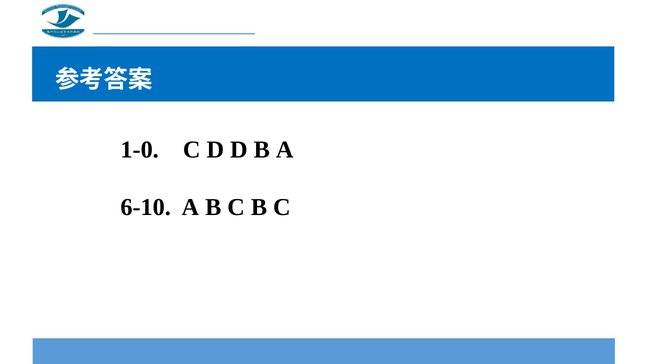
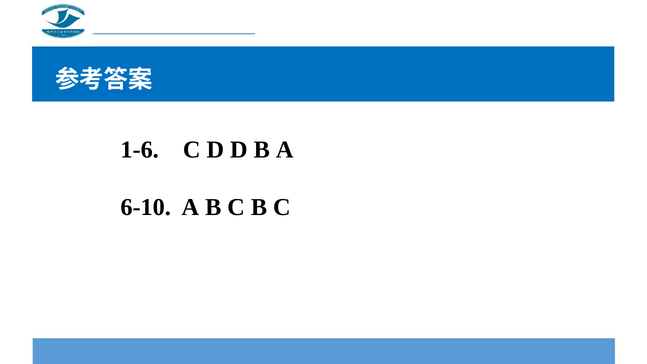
1-0: 1-0 -> 1-6
